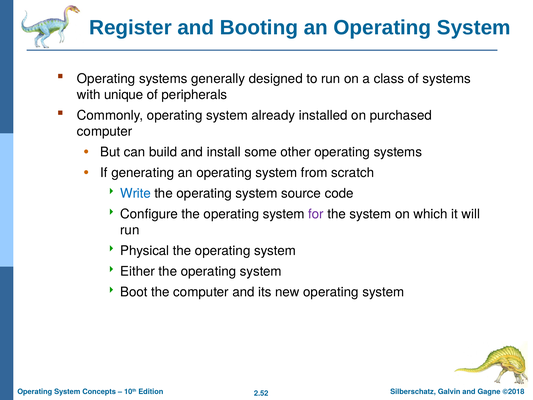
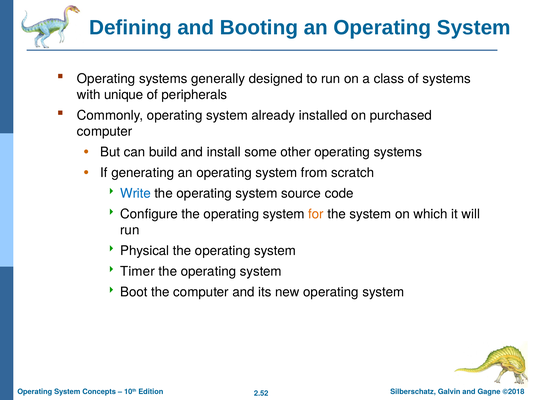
Register: Register -> Defining
for colour: purple -> orange
Either: Either -> Timer
